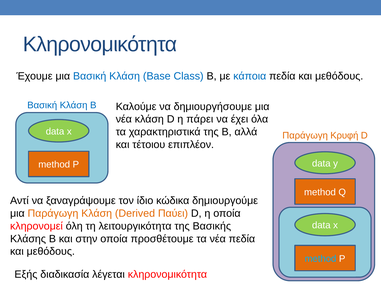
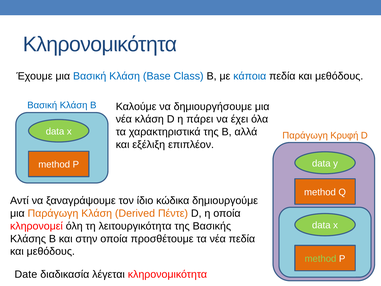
τέτοιου: τέτοιου -> εξέλιξη
Παύει: Παύει -> Πέντε
method at (320, 259) colour: light blue -> light green
Εξής: Εξής -> Date
